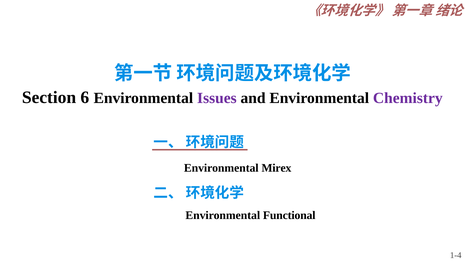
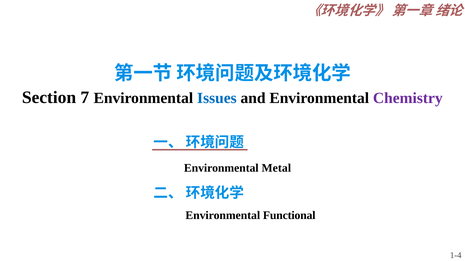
6: 6 -> 7
Issues colour: purple -> blue
Mirex: Mirex -> Metal
